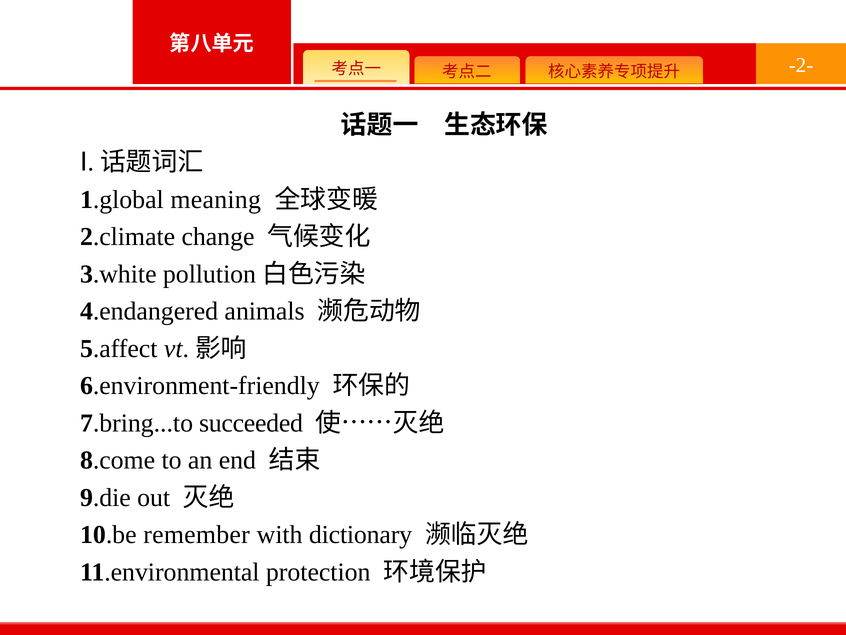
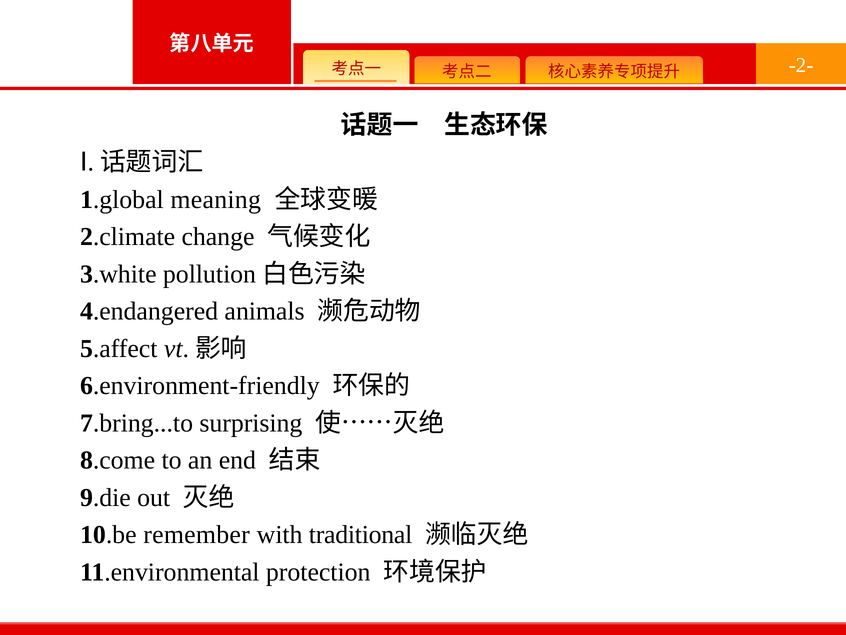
succeeded: succeeded -> surprising
dictionary: dictionary -> traditional
